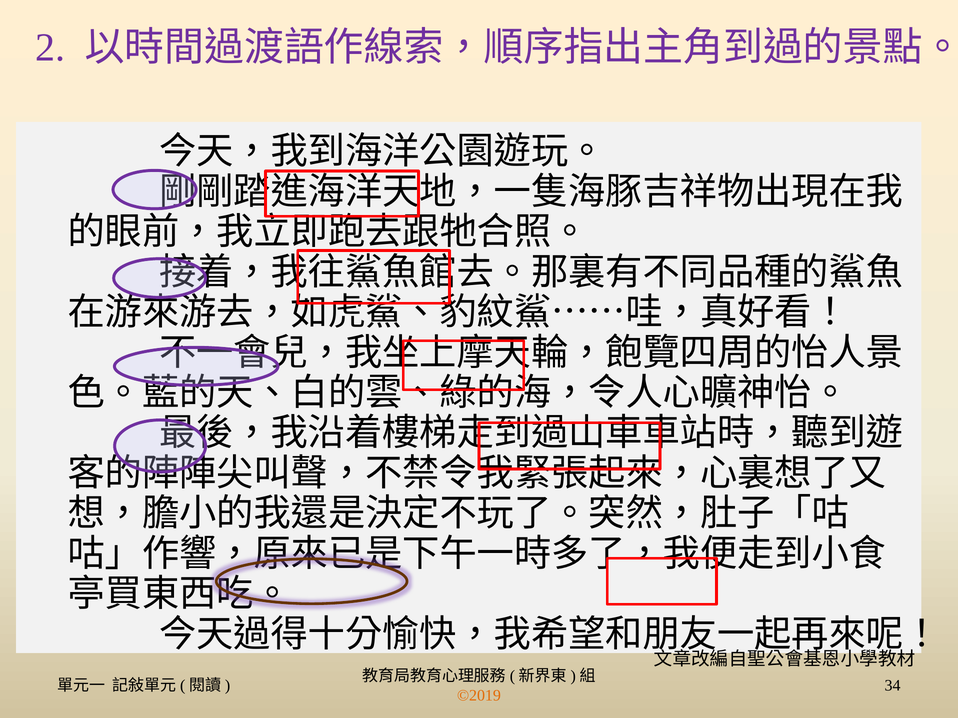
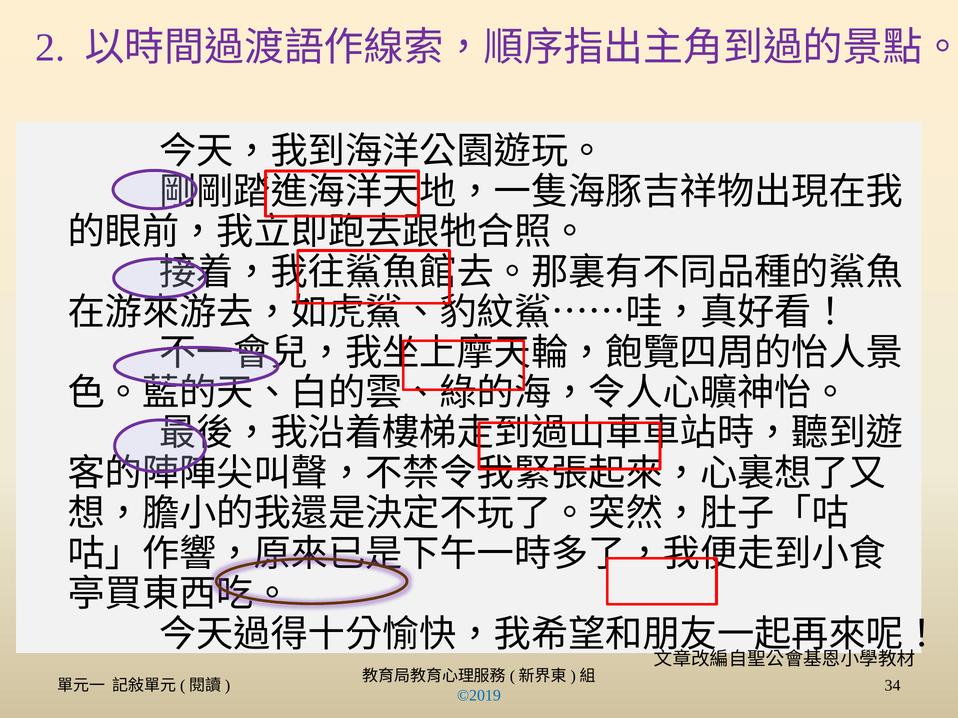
©2019 colour: orange -> blue
